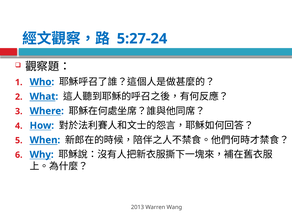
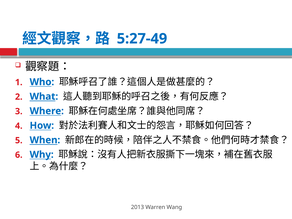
5:27-24: 5:27-24 -> 5:27-49
